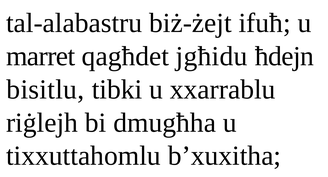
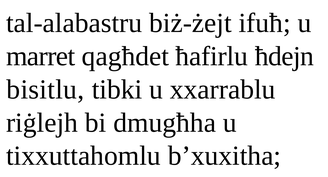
jgħidu: jgħidu -> ħafirlu
